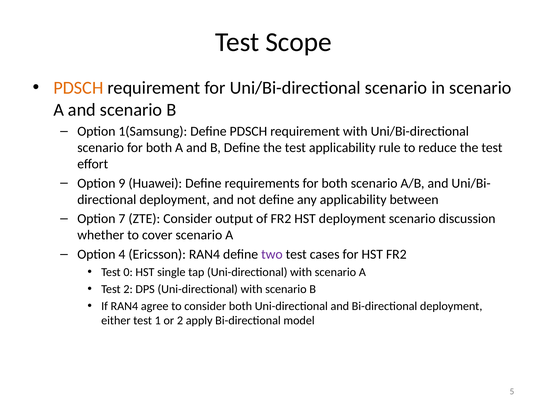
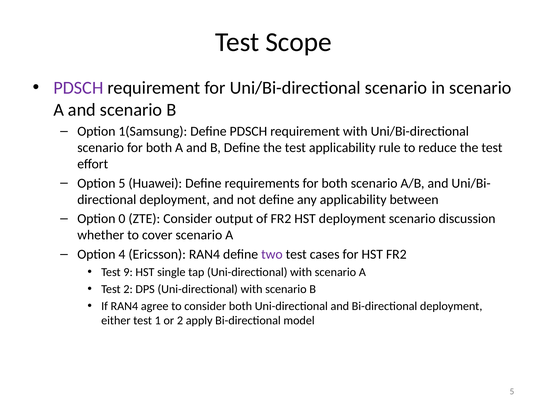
PDSCH at (78, 88) colour: orange -> purple
Option 9: 9 -> 5
7: 7 -> 0
0: 0 -> 9
